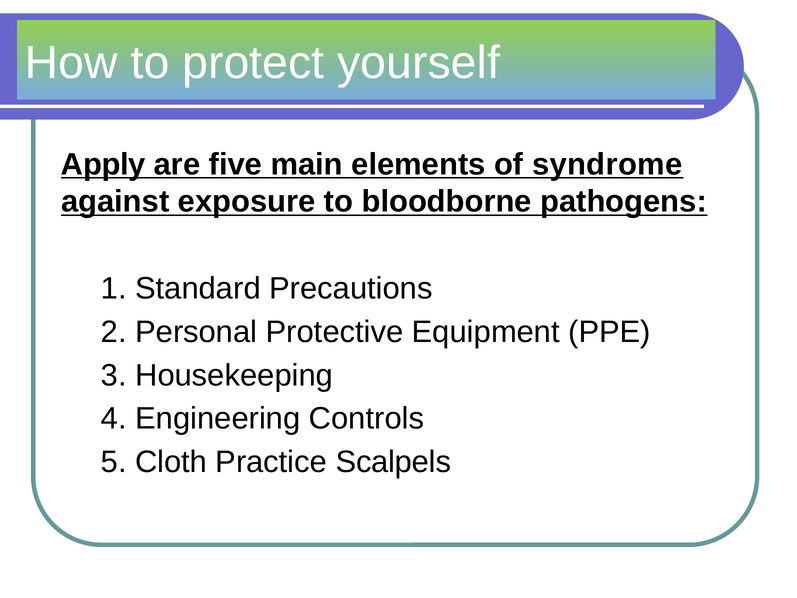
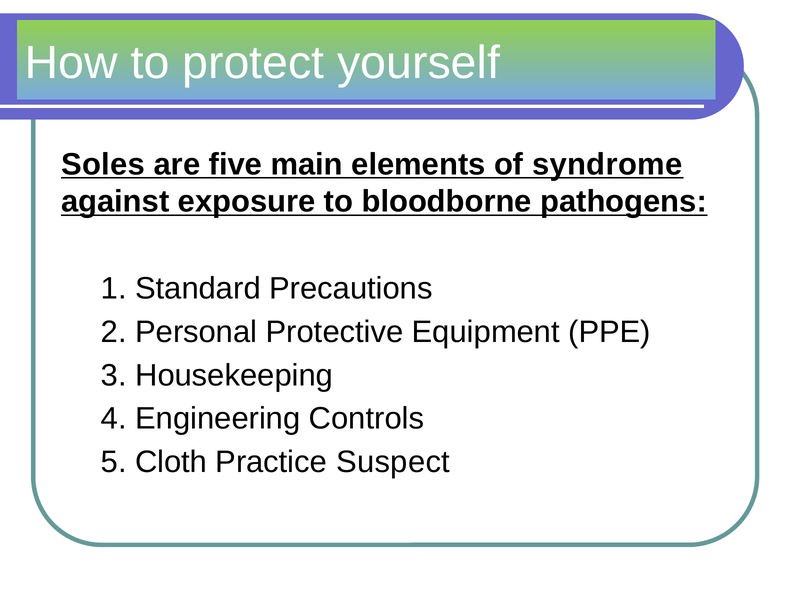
Apply: Apply -> Soles
Scalpels: Scalpels -> Suspect
